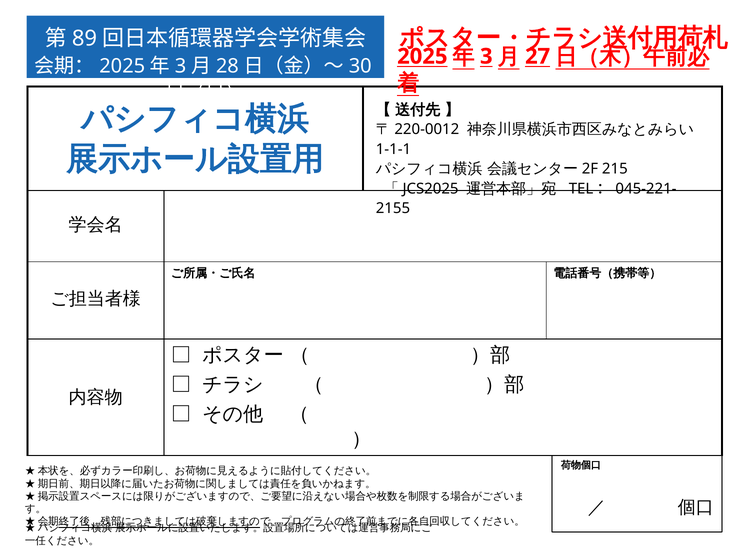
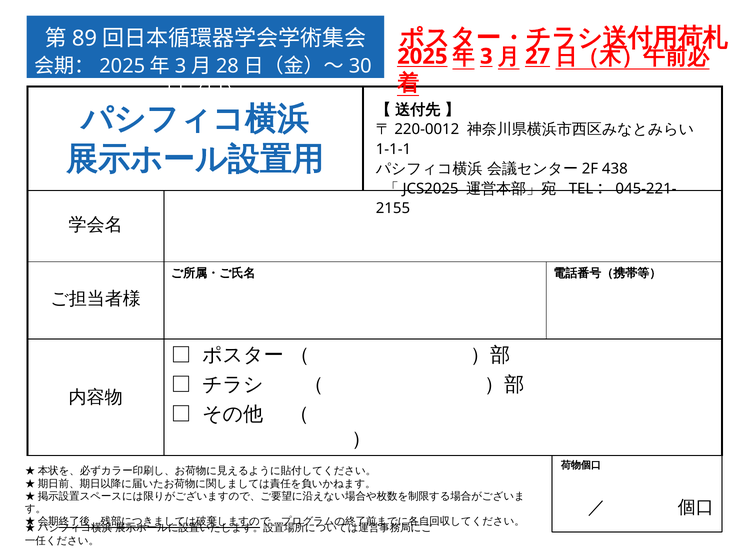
215: 215 -> 438
